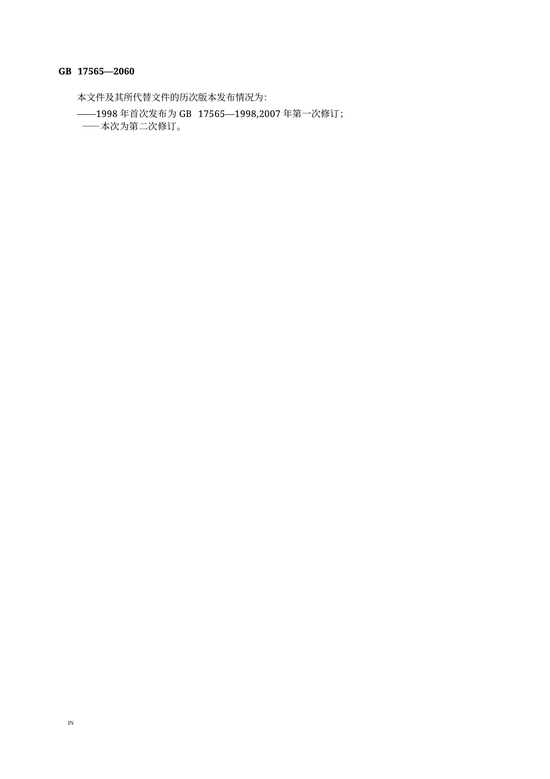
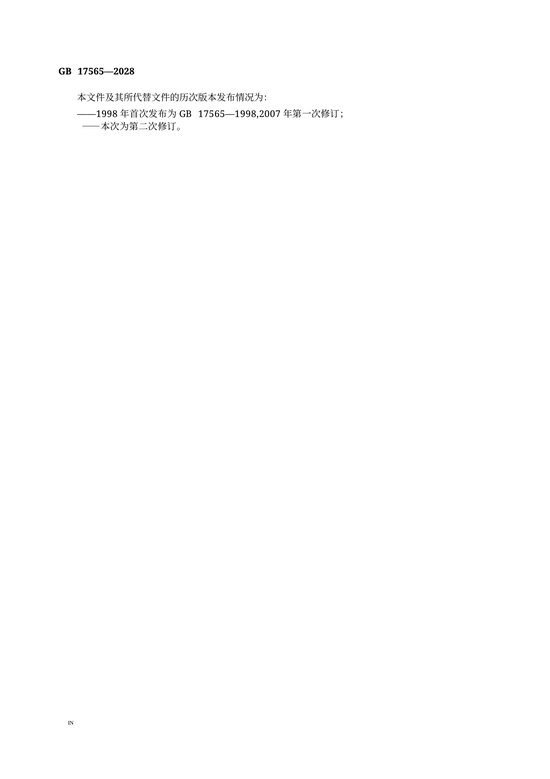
17565—2060: 17565—2060 -> 17565—2028
